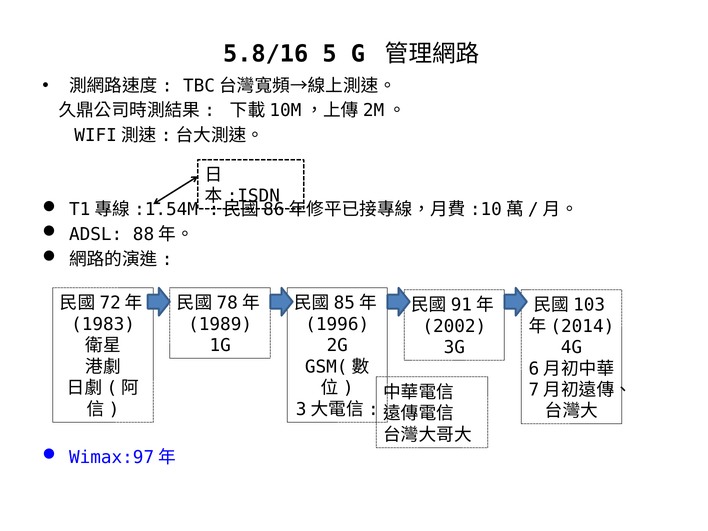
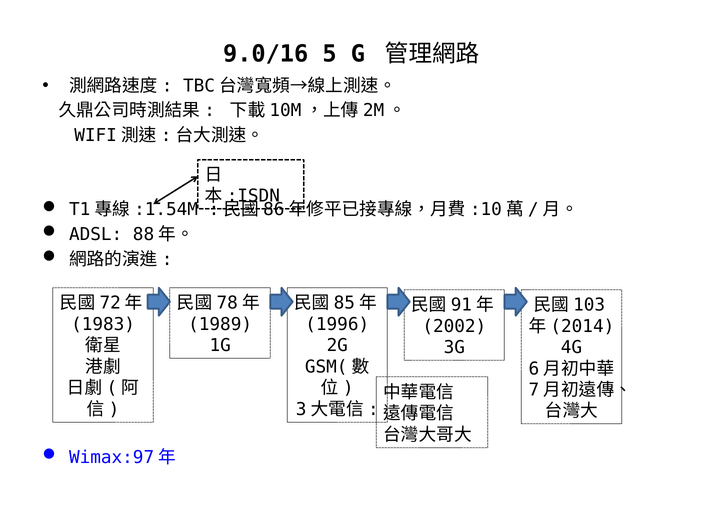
5.8/16: 5.8/16 -> 9.0/16
